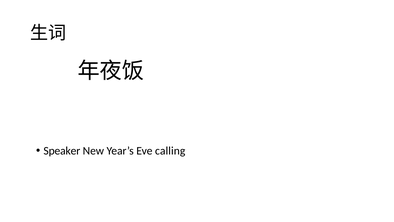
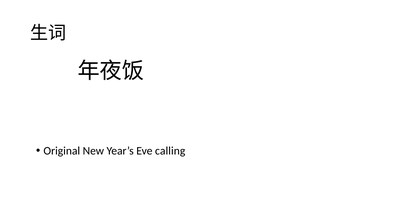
Speaker: Speaker -> Original
